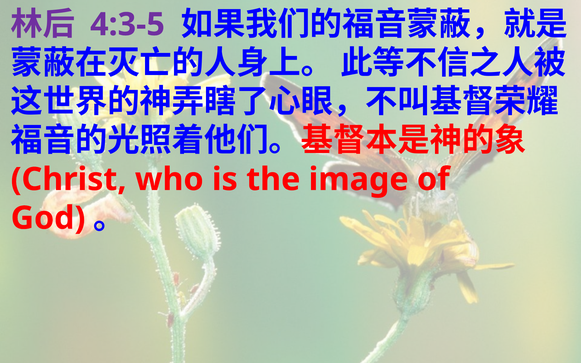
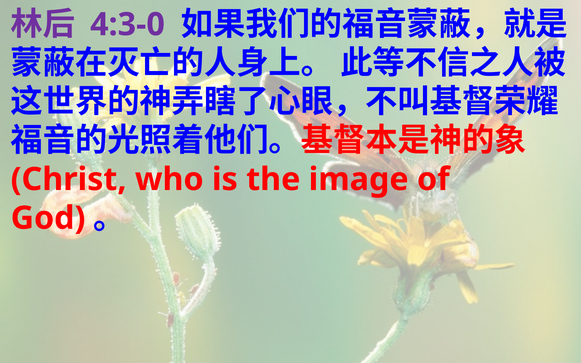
4:3-5: 4:3-5 -> 4:3-0
